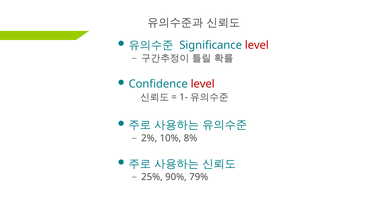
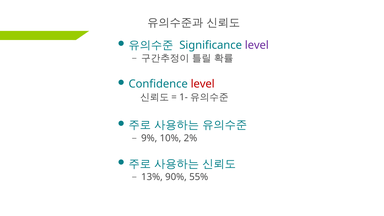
level at (257, 45) colour: red -> purple
2%: 2% -> 9%
8%: 8% -> 2%
25%: 25% -> 13%
79%: 79% -> 55%
